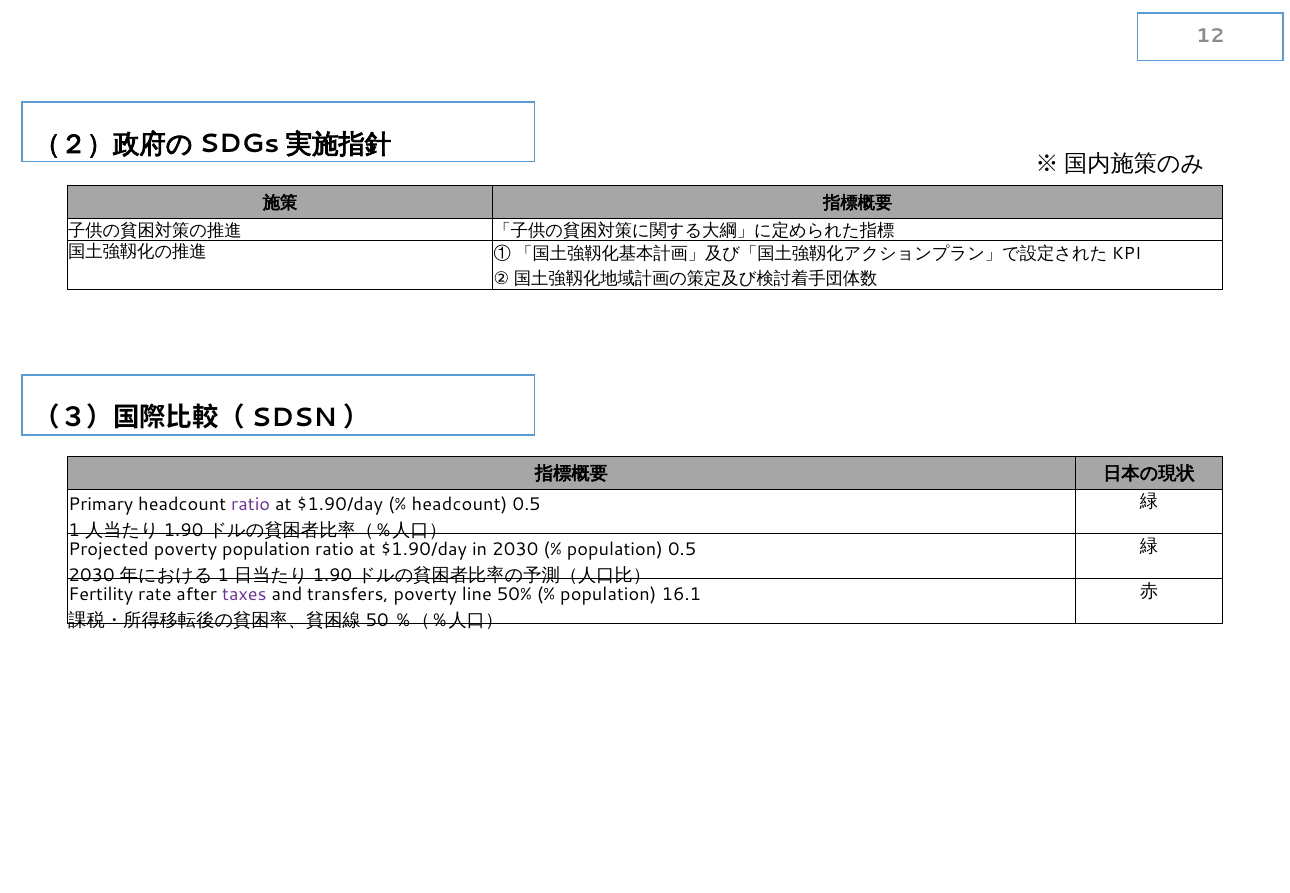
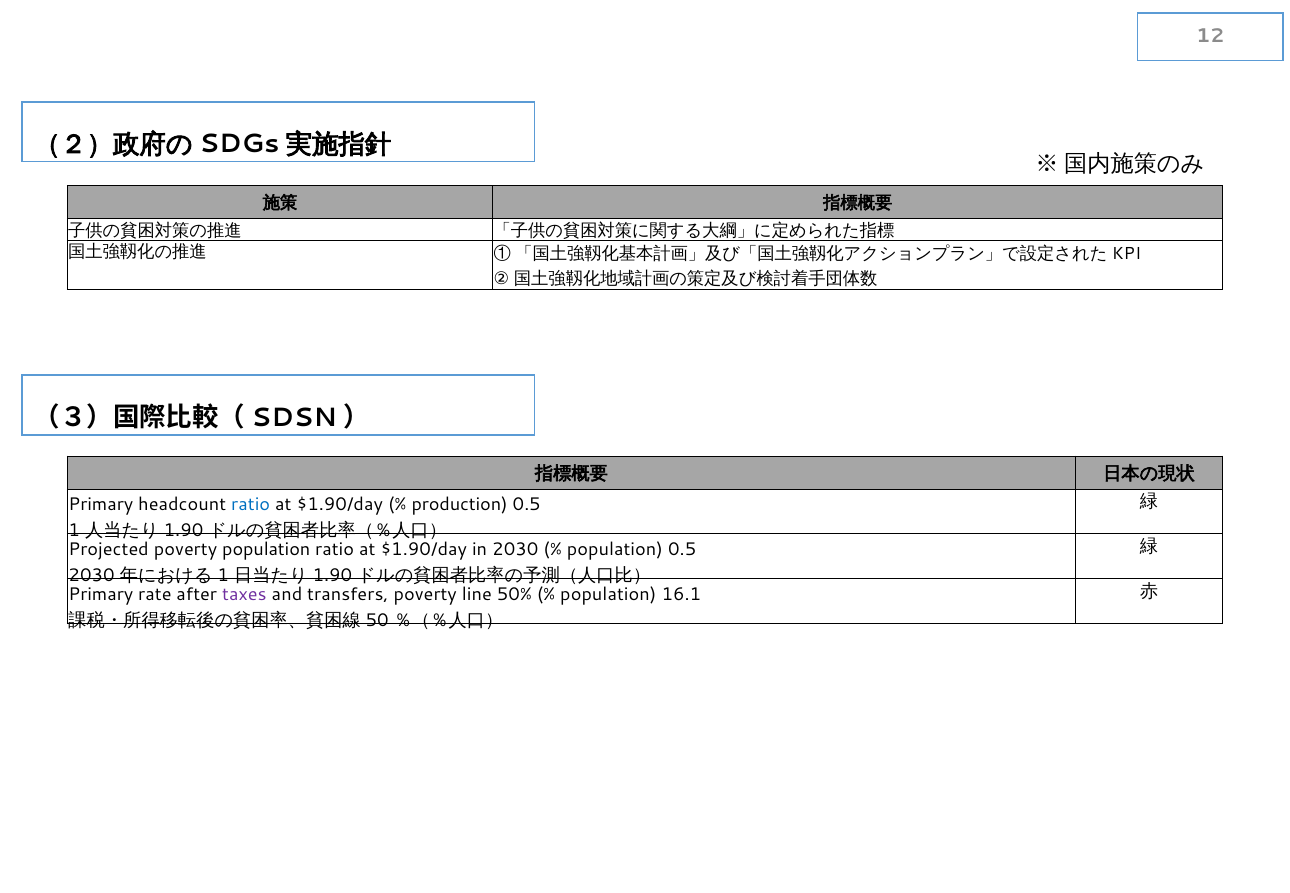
ratio at (251, 504) colour: purple -> blue
headcount at (459, 504): headcount -> production
Fertility at (101, 594): Fertility -> Primary
